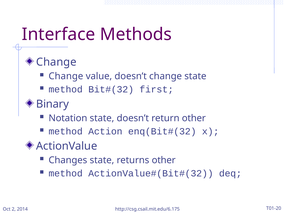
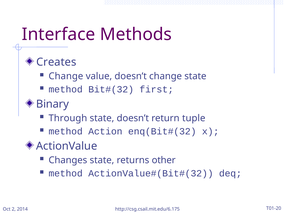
Change at (56, 62): Change -> Creates
Notation: Notation -> Through
return other: other -> tuple
